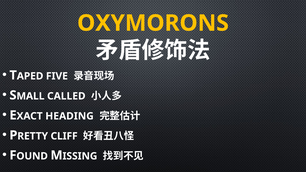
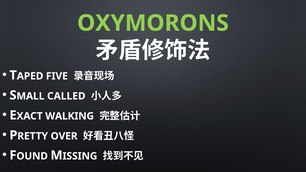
OXYMORONS colour: yellow -> light green
HEADING: HEADING -> WALKING
CLIFF: CLIFF -> OVER
